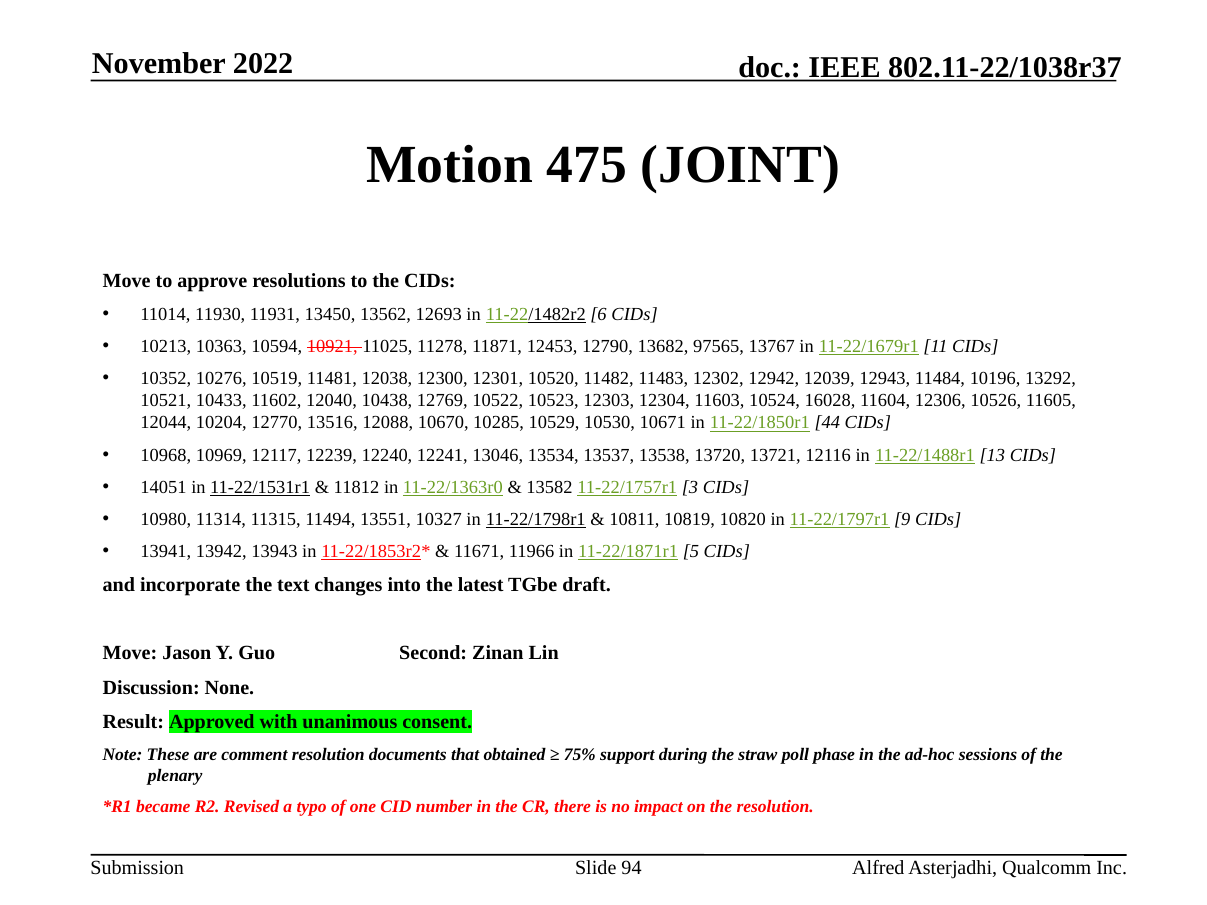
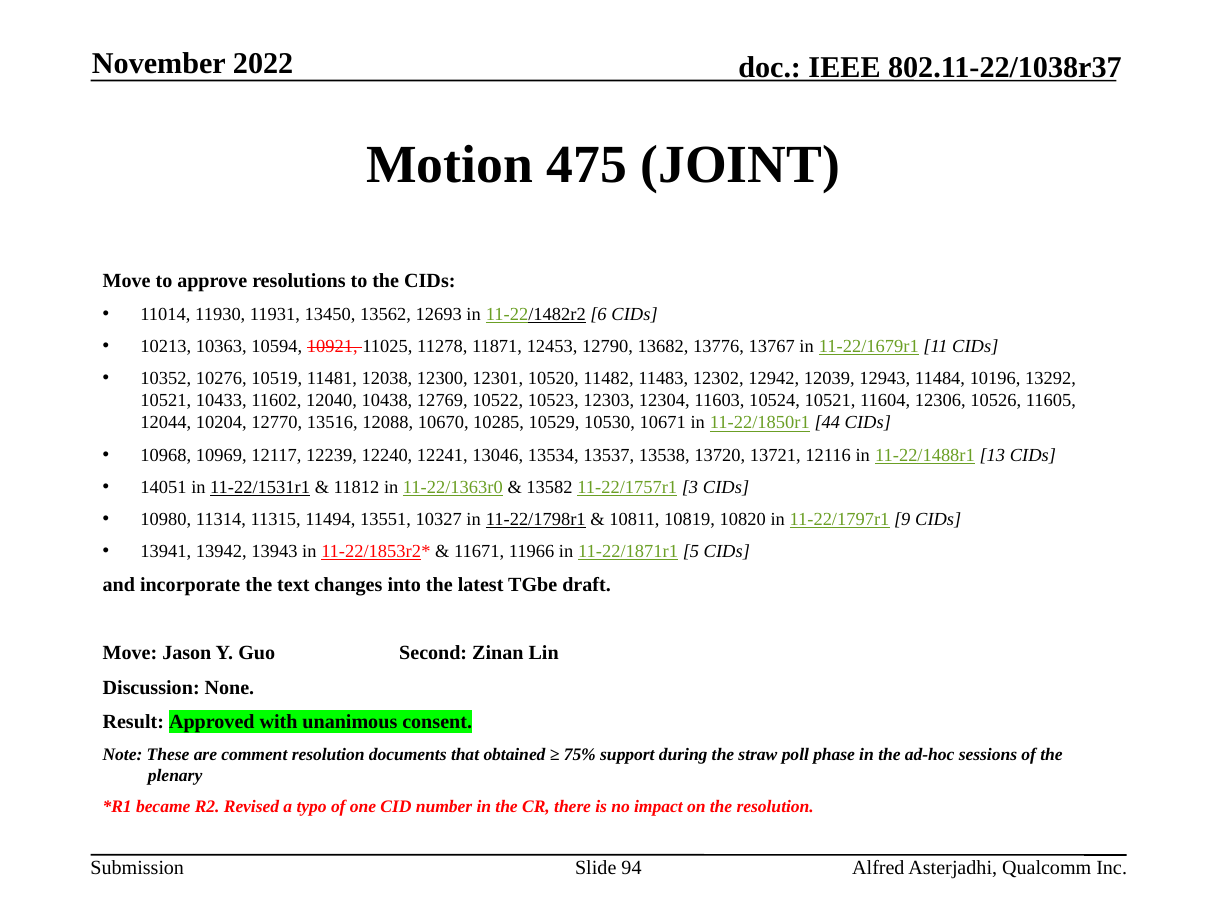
97565: 97565 -> 13776
10524 16028: 16028 -> 10521
